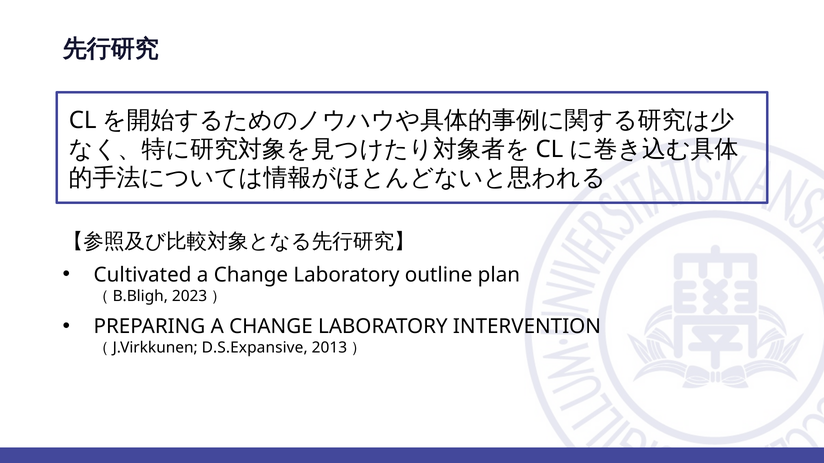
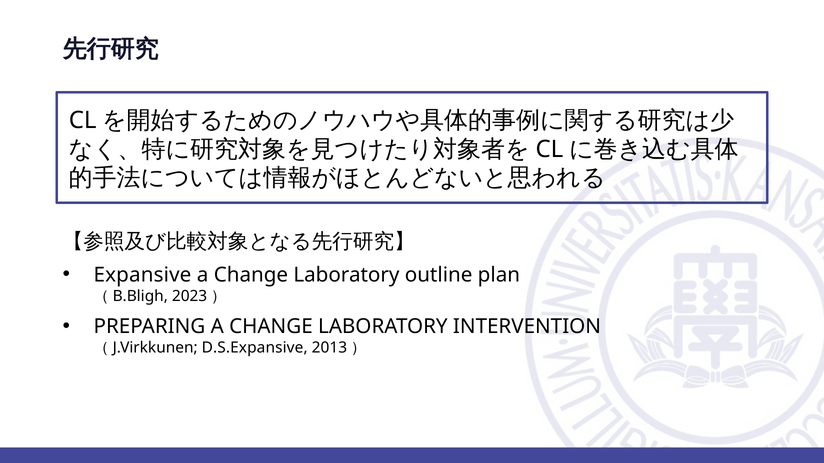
Cultivated: Cultivated -> Expansive
